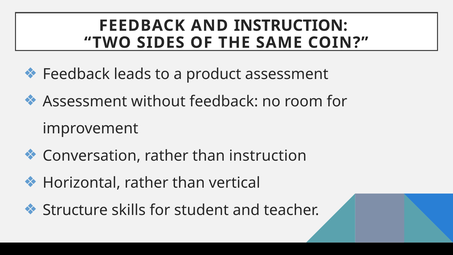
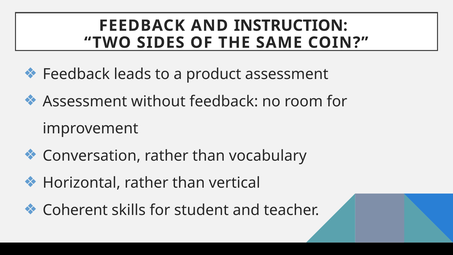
than instruction: instruction -> vocabulary
Structure: Structure -> Coherent
